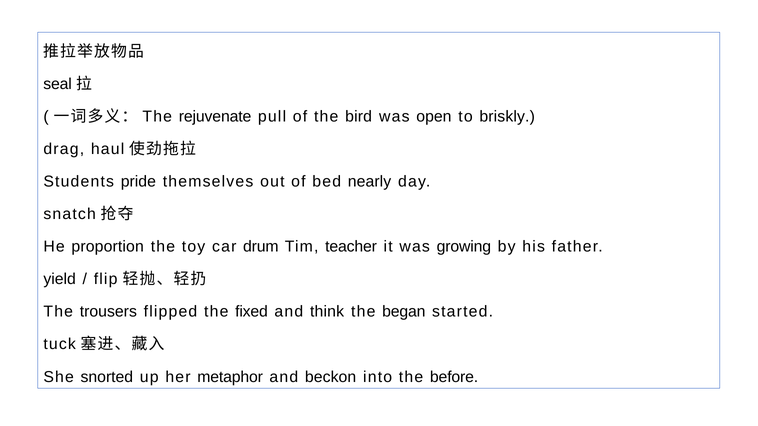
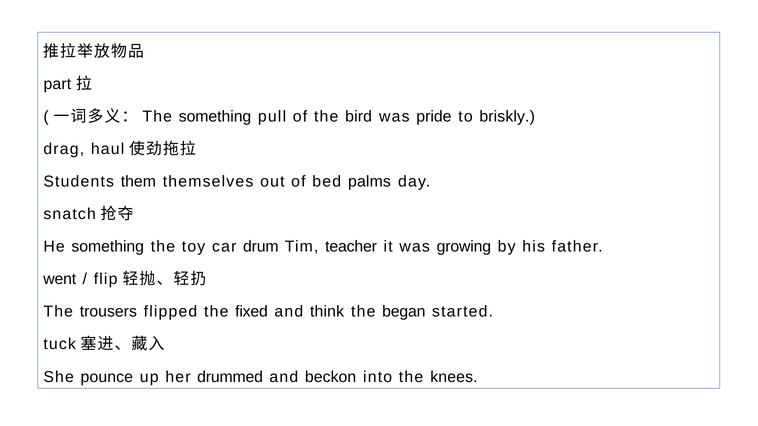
seal: seal -> part
The rejuvenate: rejuvenate -> something
open: open -> pride
pride: pride -> them
nearly: nearly -> palms
He proportion: proportion -> something
yield: yield -> went
snorted: snorted -> pounce
metaphor: metaphor -> drummed
before: before -> knees
